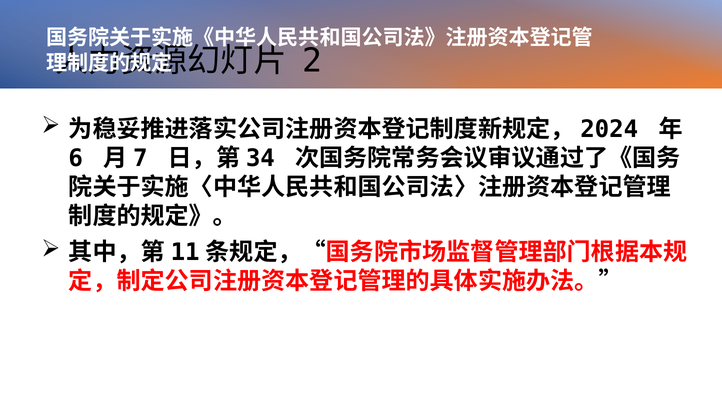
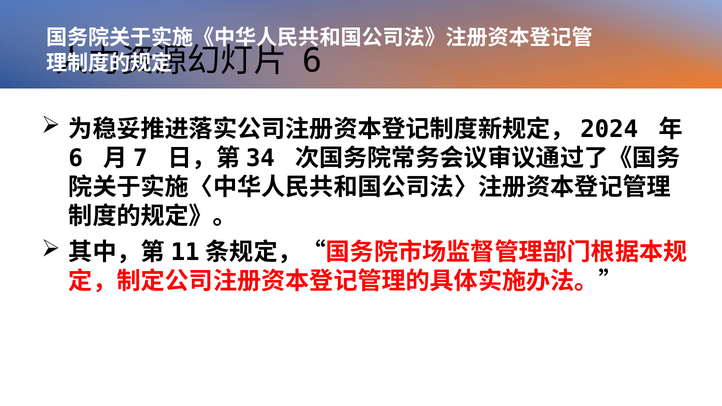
2 at (312, 61): 2 -> 6
